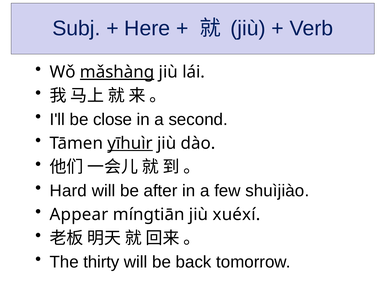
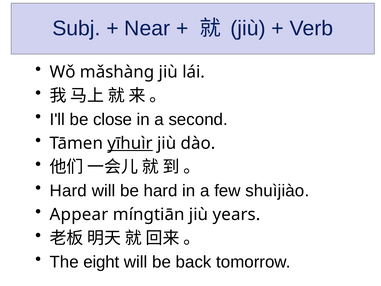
Here: Here -> Near
mǎshàng underline: present -> none
be after: after -> hard
xuéxí: xuéxí -> years
thirty: thirty -> eight
